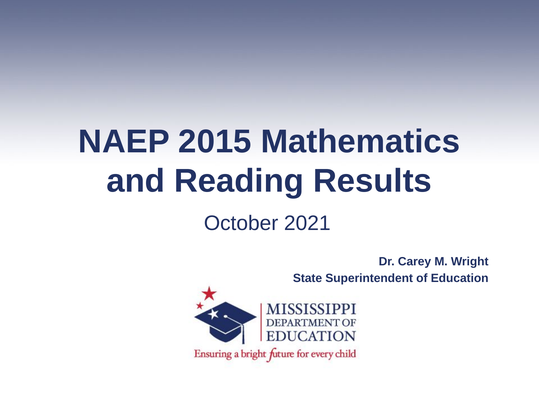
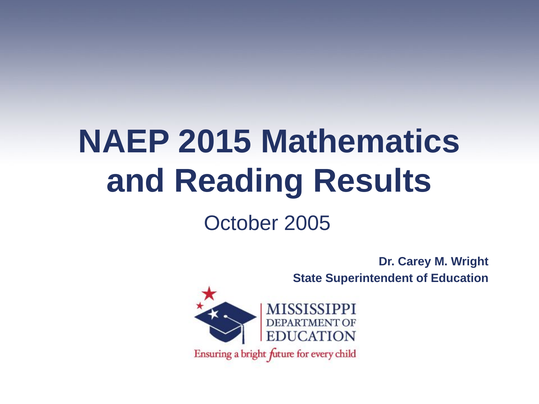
2021: 2021 -> 2005
